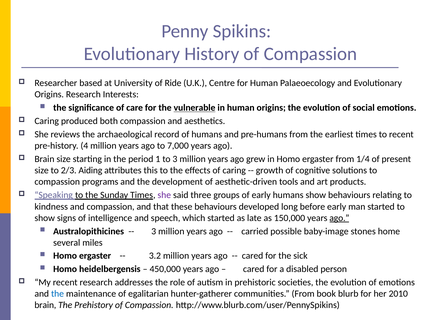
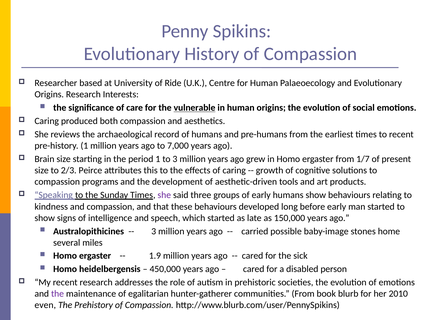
pre-history 4: 4 -> 1
1/4: 1/4 -> 1/7
Aiding: Aiding -> Peirce
ago at (339, 218) underline: present -> none
3.2: 3.2 -> 1.9
the at (57, 294) colour: blue -> purple
brain at (45, 305): brain -> even
